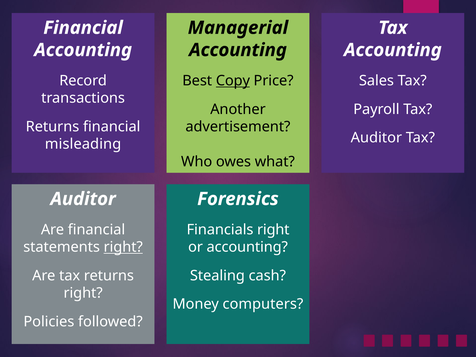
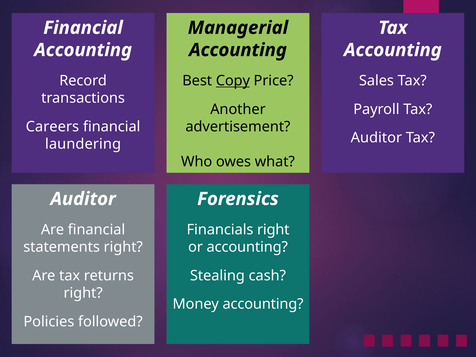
Returns at (52, 127): Returns -> Careers
misleading: misleading -> laundering
right at (123, 247) underline: present -> none
Money computers: computers -> accounting
